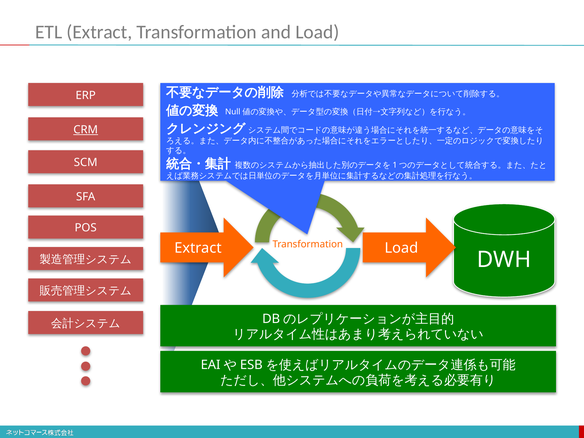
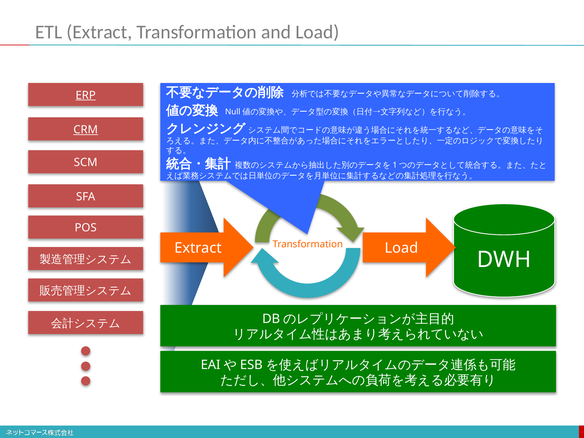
ERP underline: none -> present
